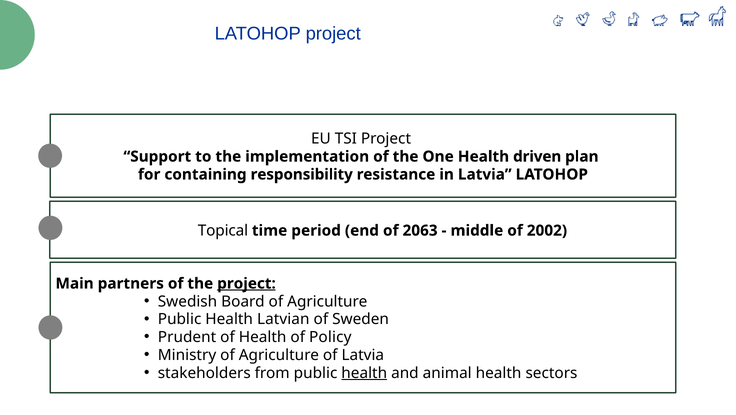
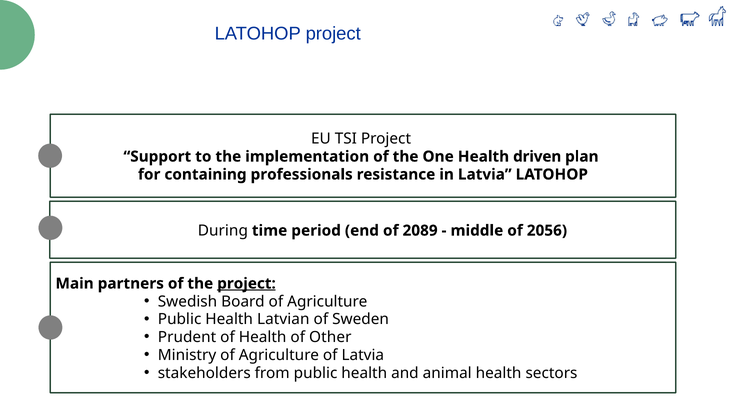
responsibility: responsibility -> professionals
Topical: Topical -> During
2063: 2063 -> 2089
2002: 2002 -> 2056
Policy: Policy -> Other
health at (364, 373) underline: present -> none
